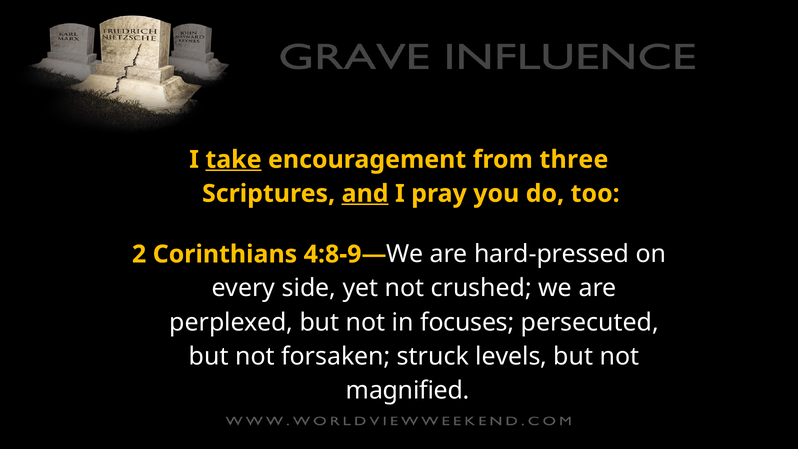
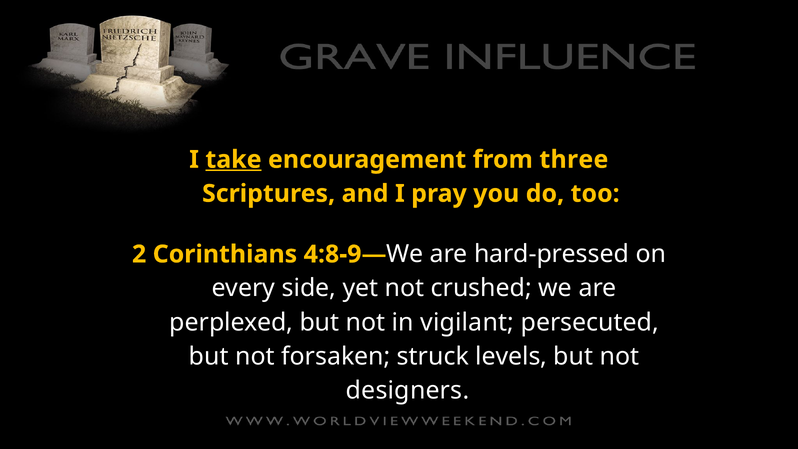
and underline: present -> none
focuses: focuses -> vigilant
magnified: magnified -> designers
